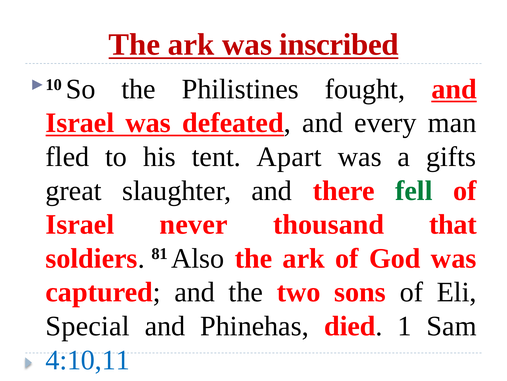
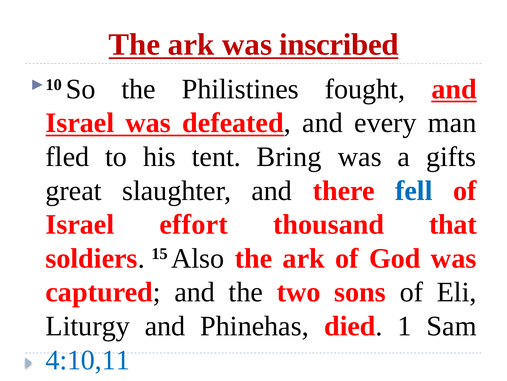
Apart: Apart -> Bring
fell colour: green -> blue
never: never -> effort
81: 81 -> 15
Special: Special -> Liturgy
